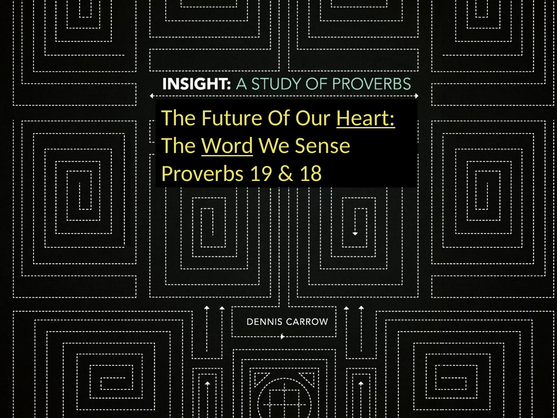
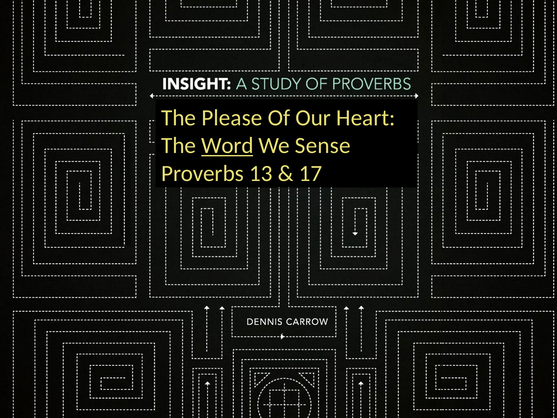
Future: Future -> Please
Heart underline: present -> none
19: 19 -> 13
18: 18 -> 17
